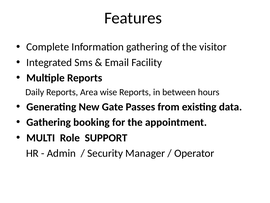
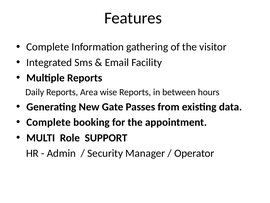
Gathering at (49, 122): Gathering -> Complete
